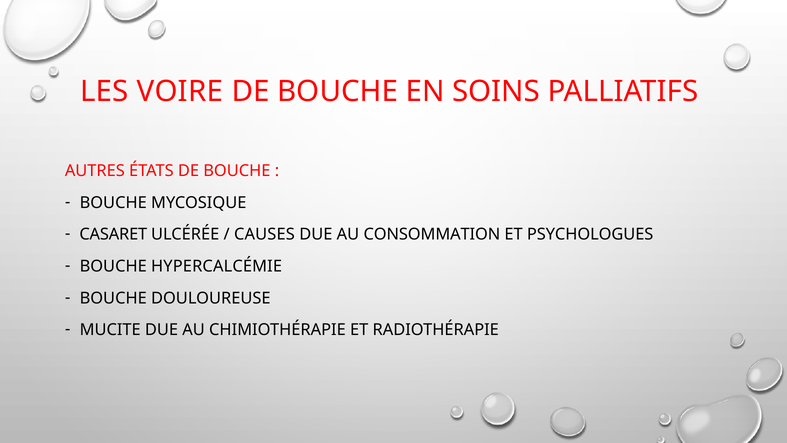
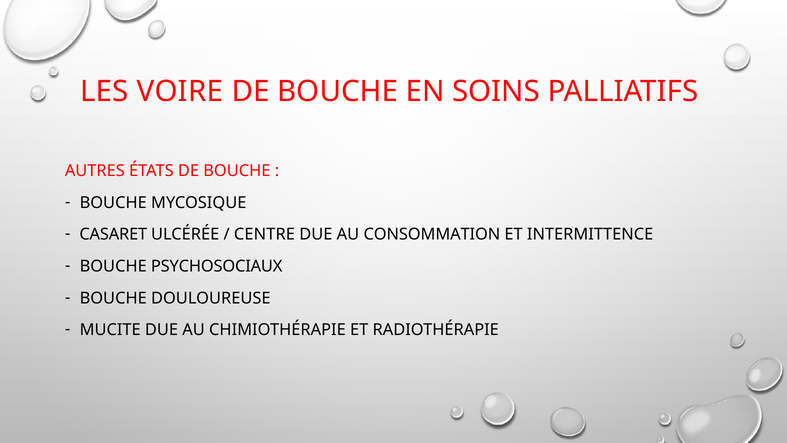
CAUSES: CAUSES -> CENTRE
PSYCHOLOGUES: PSYCHOLOGUES -> INTERMITTENCE
HYPERCALCÉMIE: HYPERCALCÉMIE -> PSYCHOSOCIAUX
